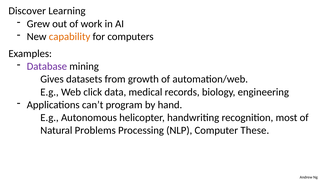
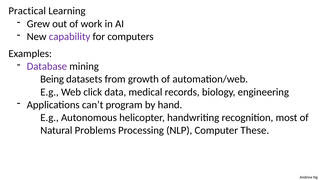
Discover: Discover -> Practical
capability colour: orange -> purple
Gives: Gives -> Being
